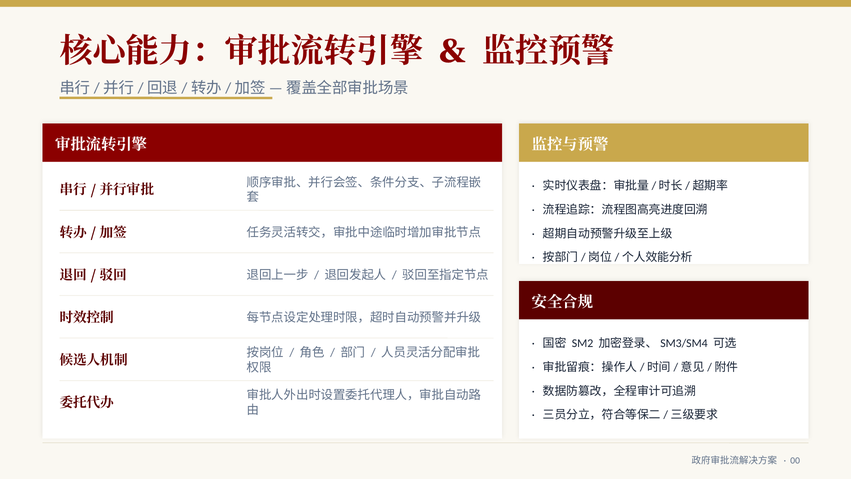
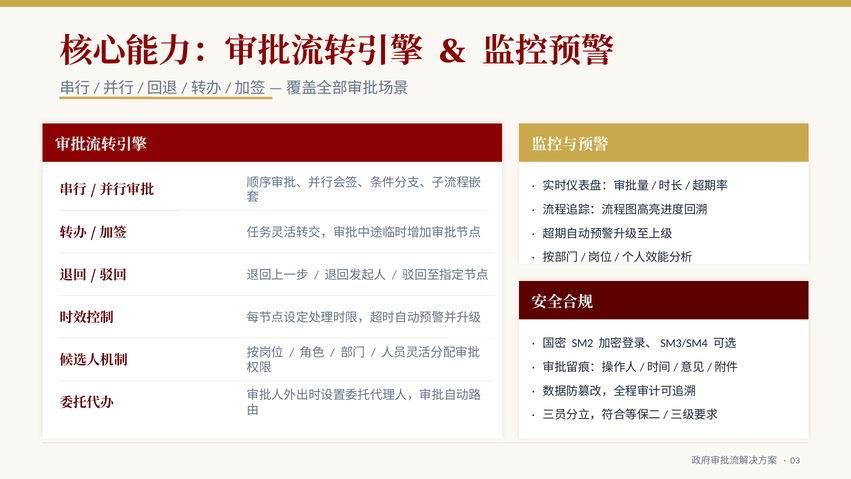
00: 00 -> 03
